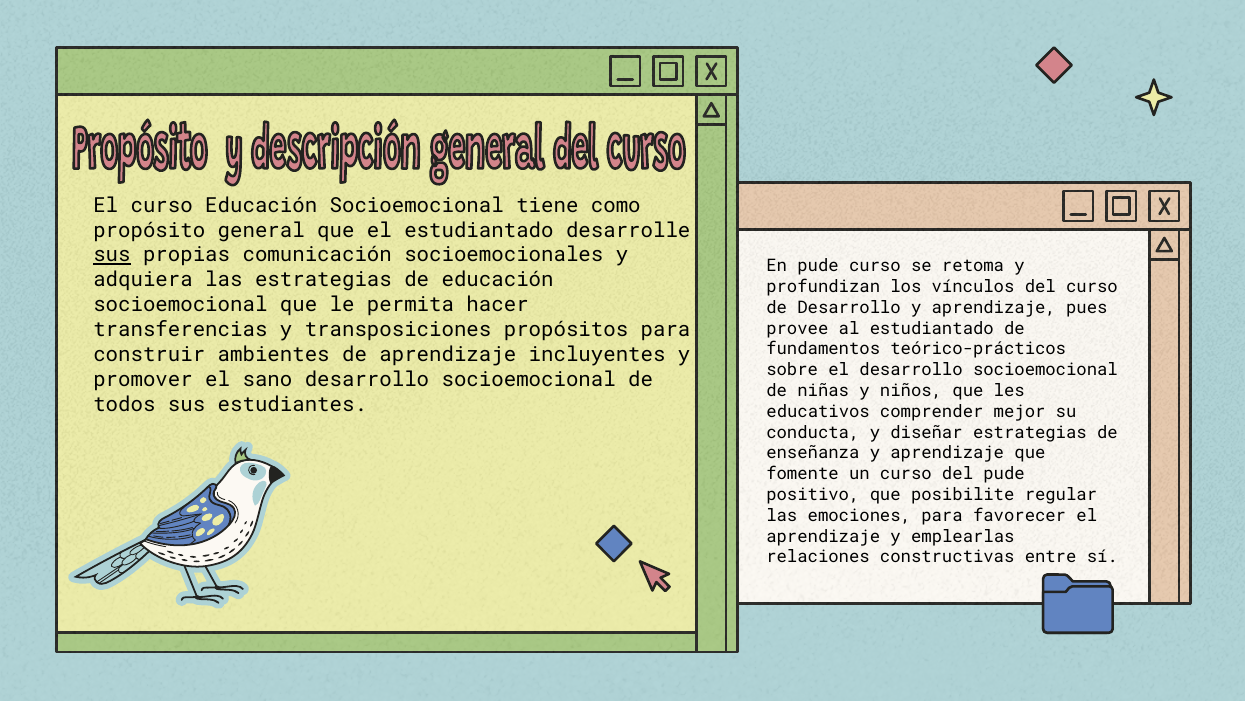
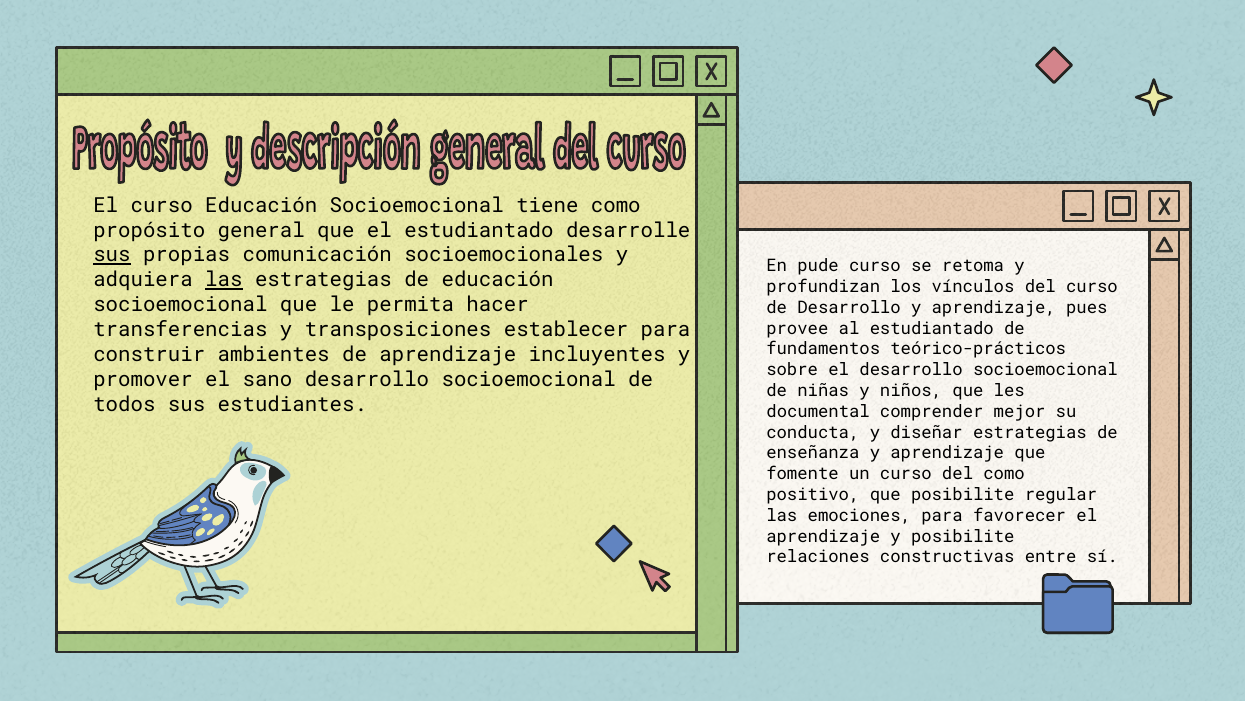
las at (224, 280) underline: none -> present
propósitos: propósitos -> establecer
educativos: educativos -> documental
del pude: pude -> como
y emplearlas: emplearlas -> posibilite
